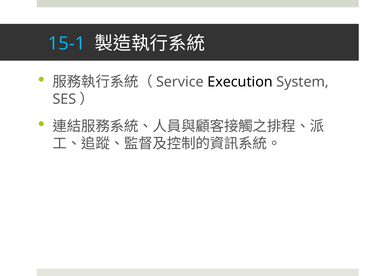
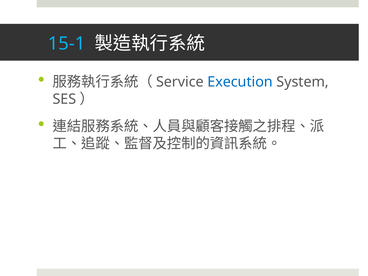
Execution colour: black -> blue
